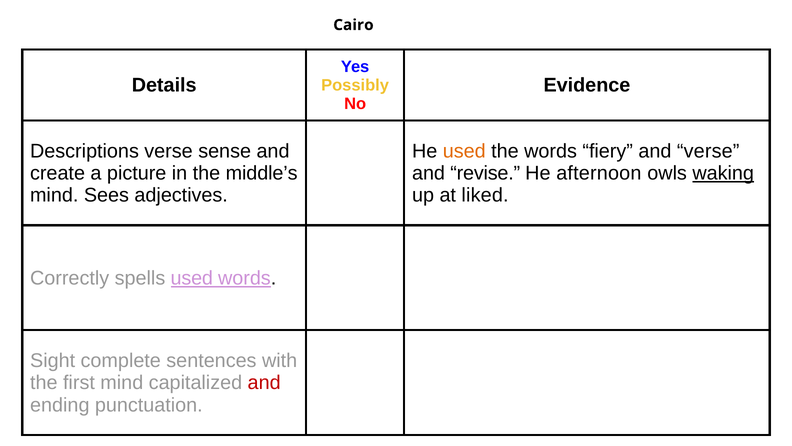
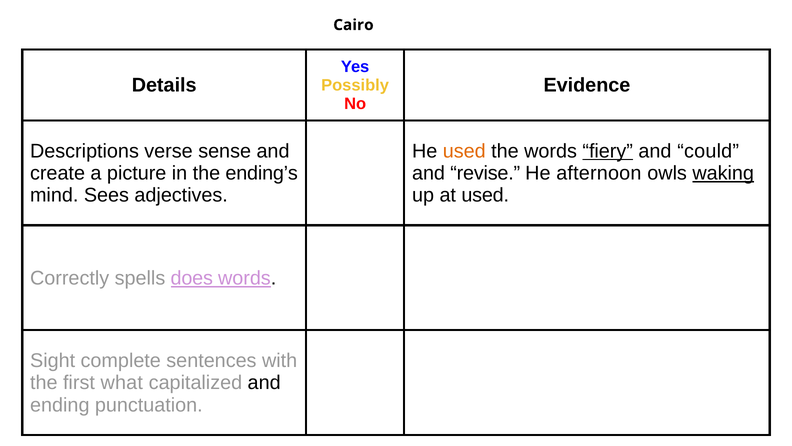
fiery underline: none -> present
and verse: verse -> could
middle’s: middle’s -> ending’s
at liked: liked -> used
spells used: used -> does
first mind: mind -> what
and at (264, 382) colour: red -> black
